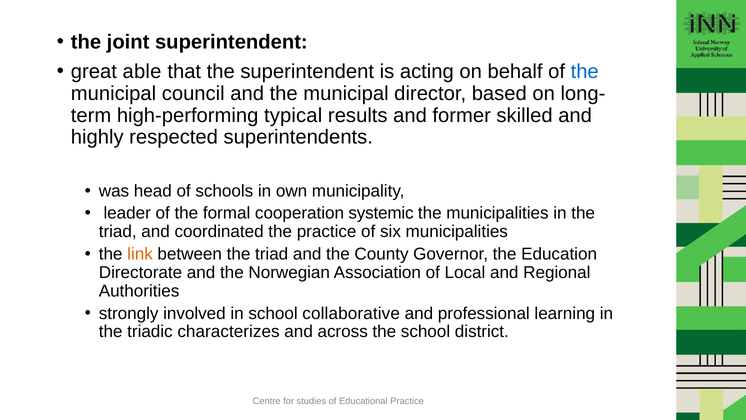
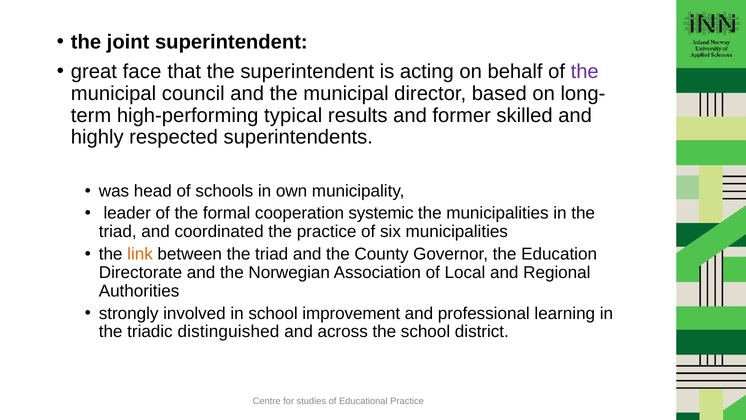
able: able -> face
the at (585, 72) colour: blue -> purple
collaborative: collaborative -> improvement
characterizes: characterizes -> distinguished
